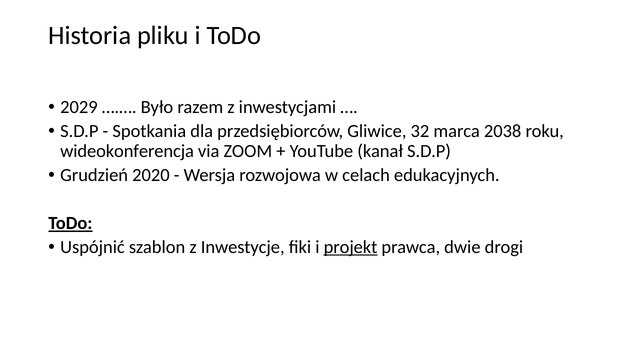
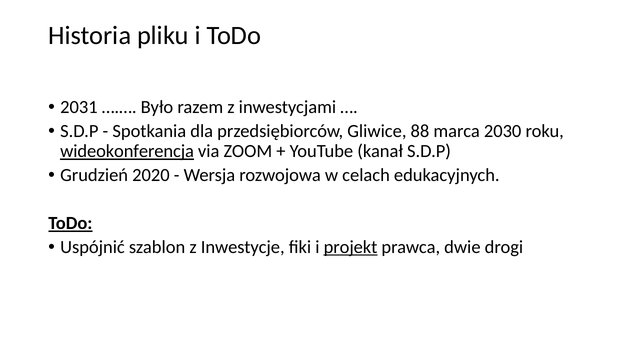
2029: 2029 -> 2031
32: 32 -> 88
2038: 2038 -> 2030
wideokonferencja underline: none -> present
